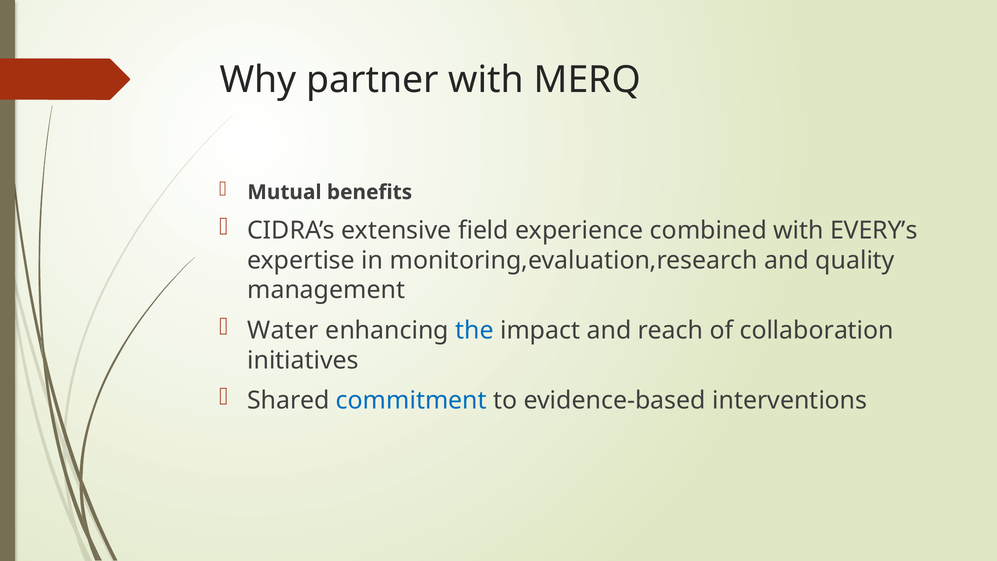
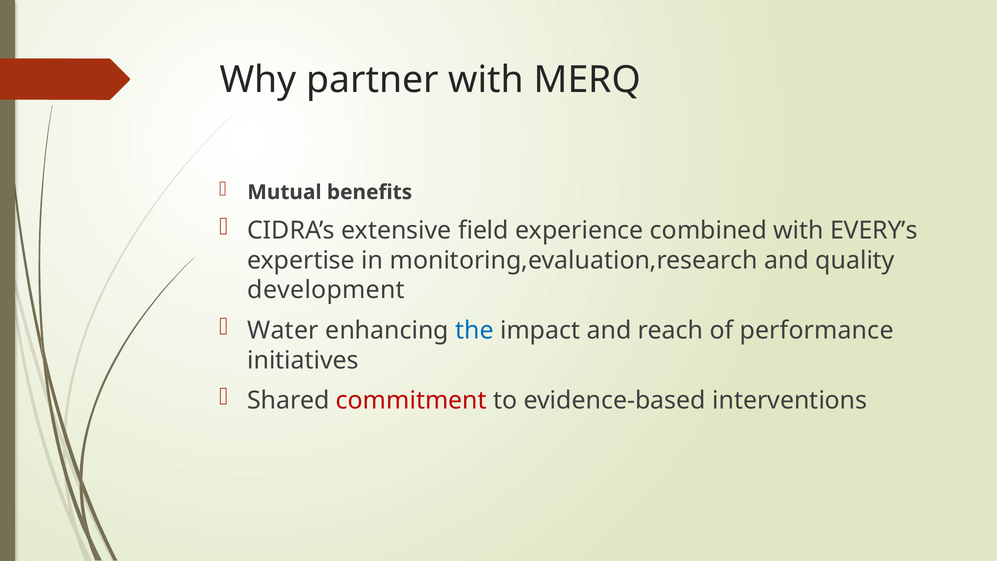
management: management -> development
collaboration: collaboration -> performance
commitment colour: blue -> red
